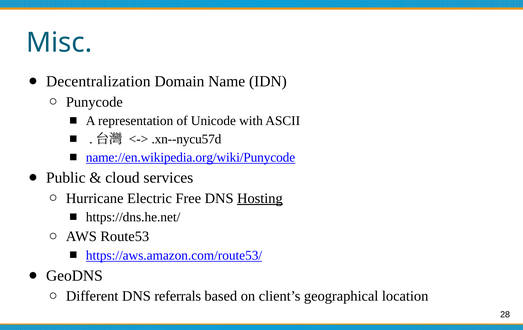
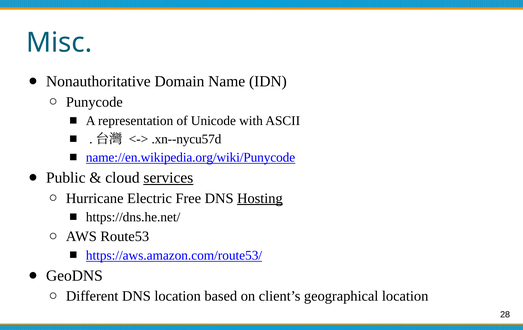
Decentralization: Decentralization -> Nonauthoritative
services underline: none -> present
DNS referrals: referrals -> location
